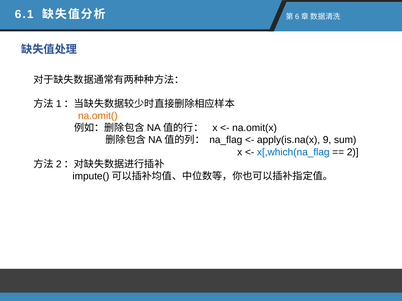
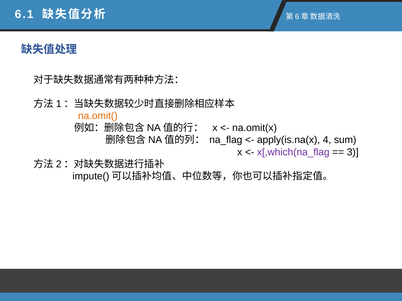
9: 9 -> 4
x[,which(na_flag colour: blue -> purple
2: 2 -> 3
